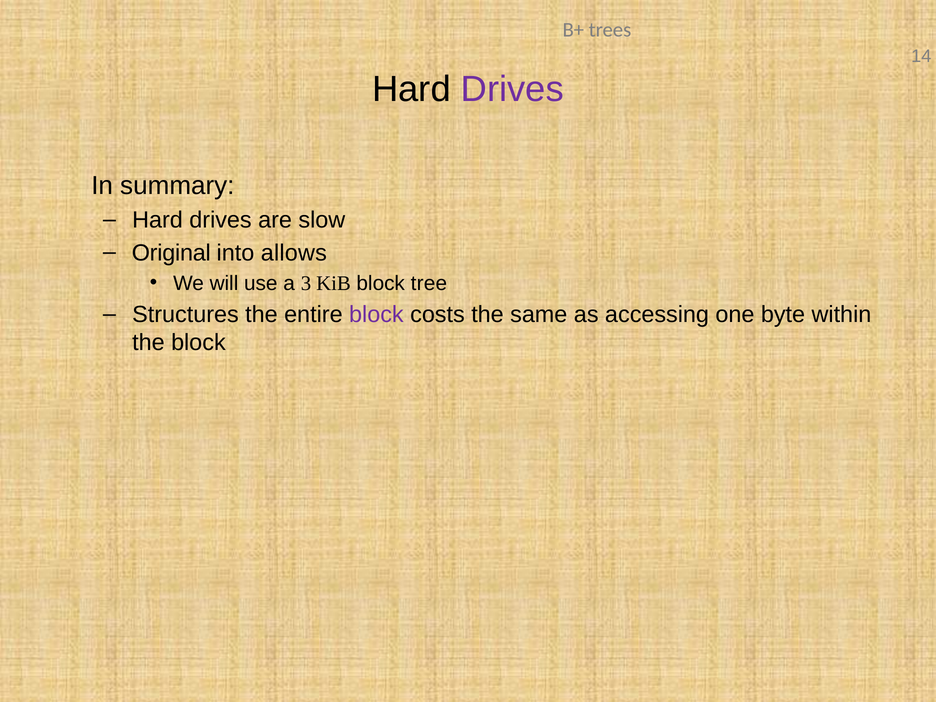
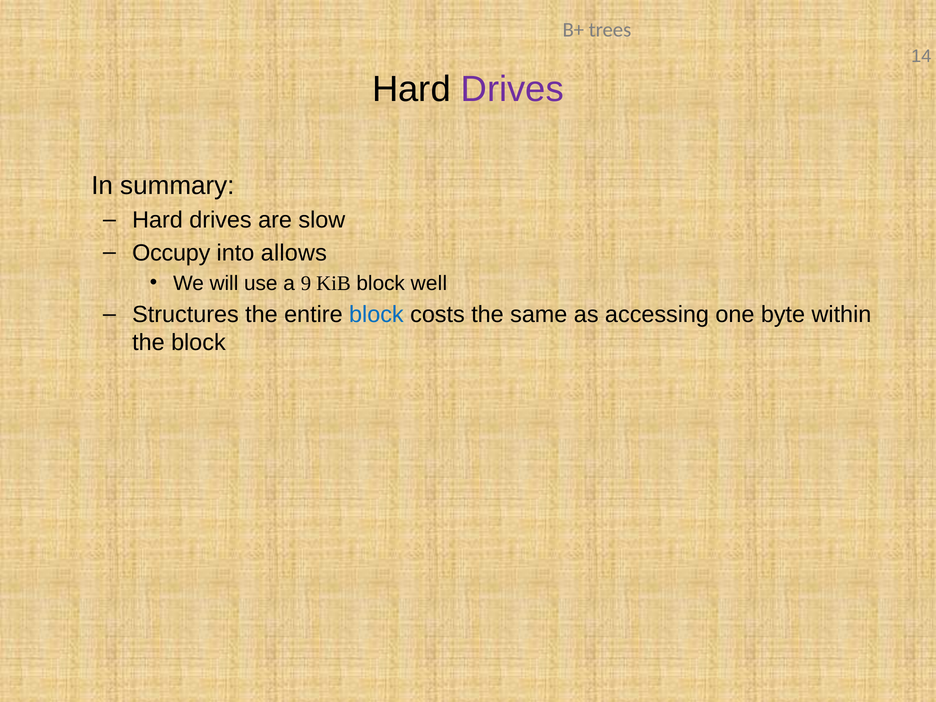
Original: Original -> Occupy
3: 3 -> 9
tree: tree -> well
block at (376, 315) colour: purple -> blue
